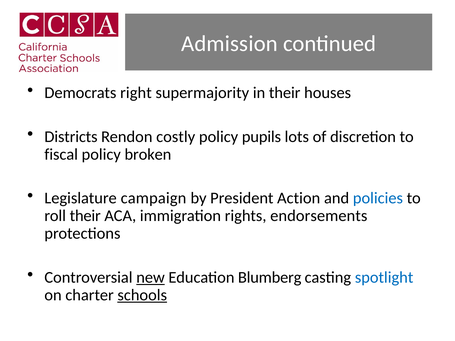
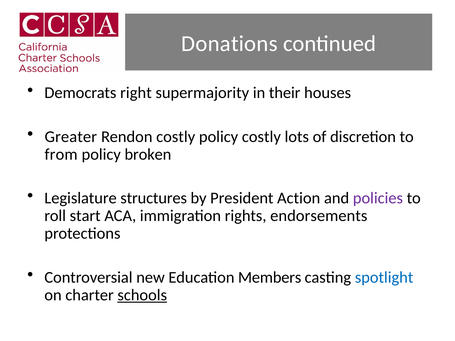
Admission: Admission -> Donations
Districts: Districts -> Greater
policy pupils: pupils -> costly
fiscal: fiscal -> from
campaign: campaign -> structures
policies colour: blue -> purple
roll their: their -> start
new underline: present -> none
Blumberg: Blumberg -> Members
